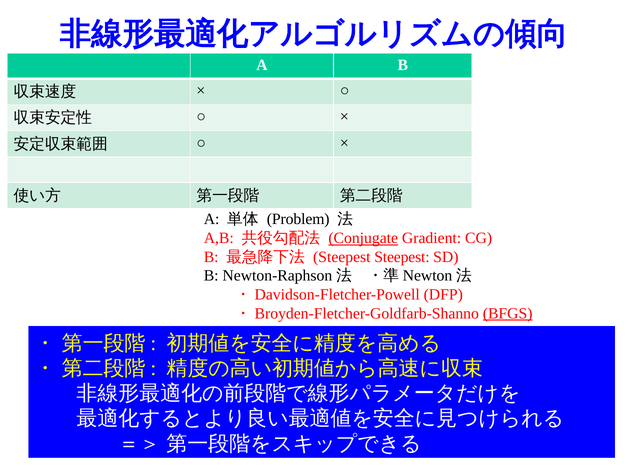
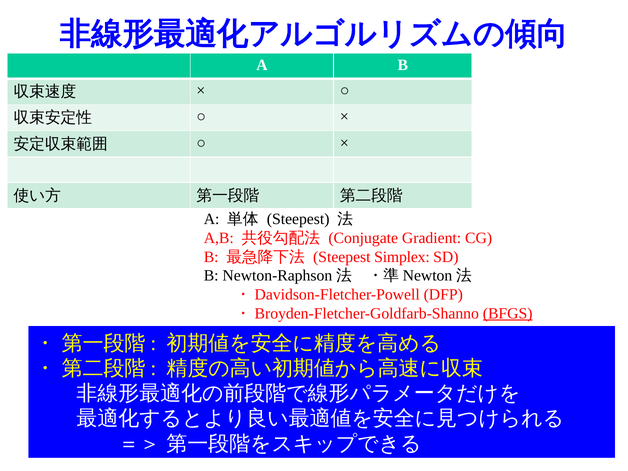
Problem at (298, 219): Problem -> Steepest
Conjugate underline: present -> none
Steepest Steepest: Steepest -> Simplex
